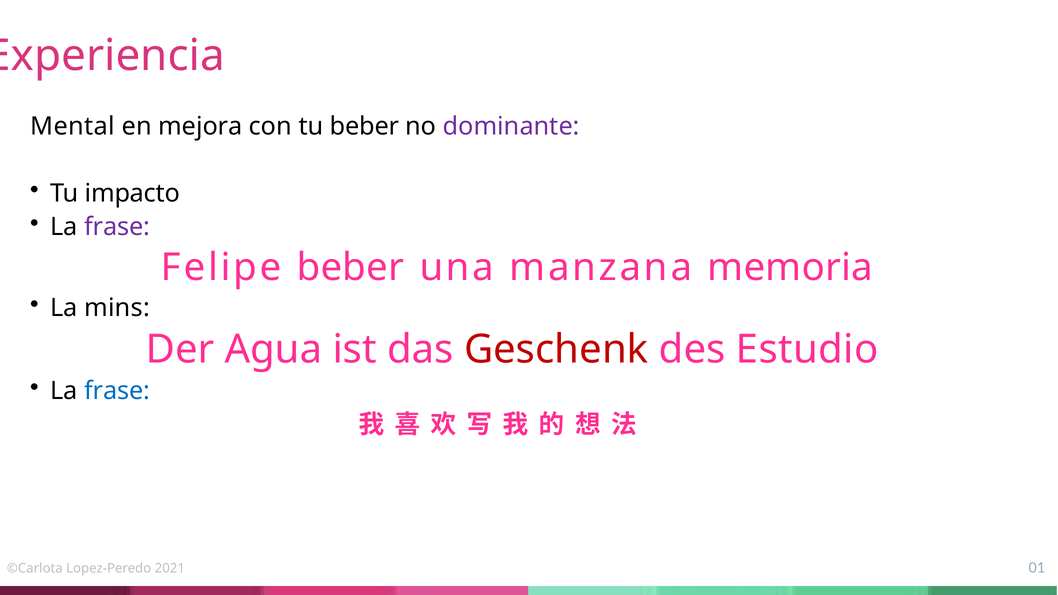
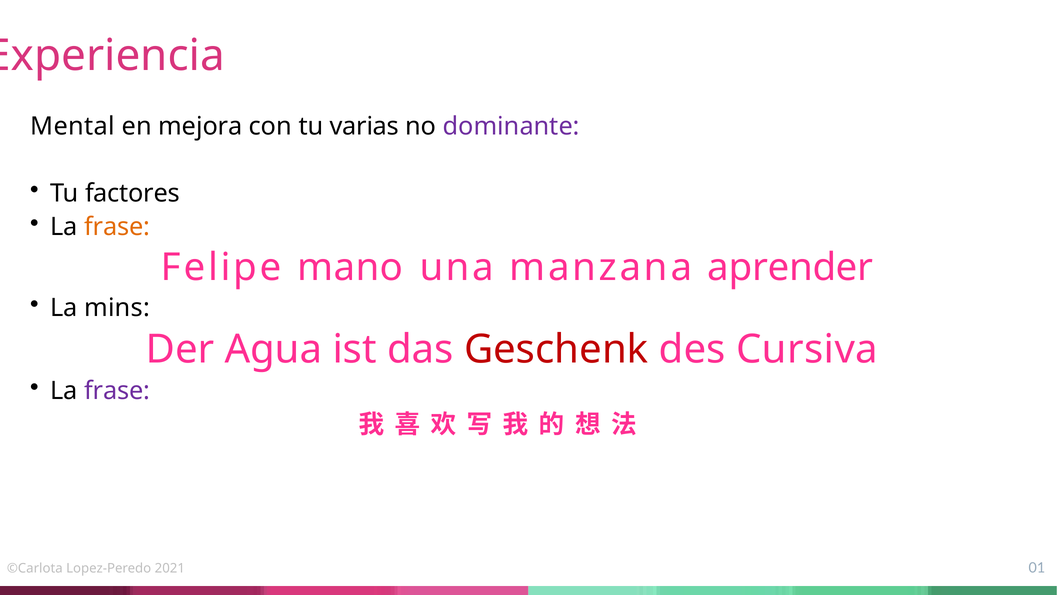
tu beber: beber -> varias
impacto: impacto -> factores
frase at (117, 227) colour: purple -> orange
Felipe beber: beber -> mano
memoria: memoria -> aprender
Estudio: Estudio -> Cursiva
frase at (117, 391) colour: blue -> purple
